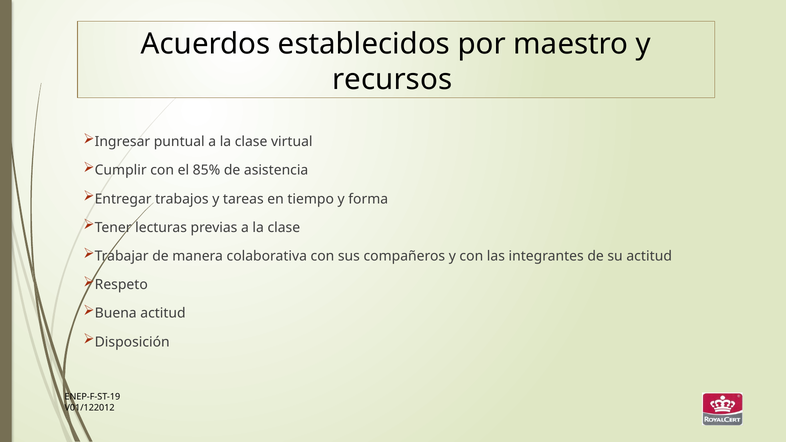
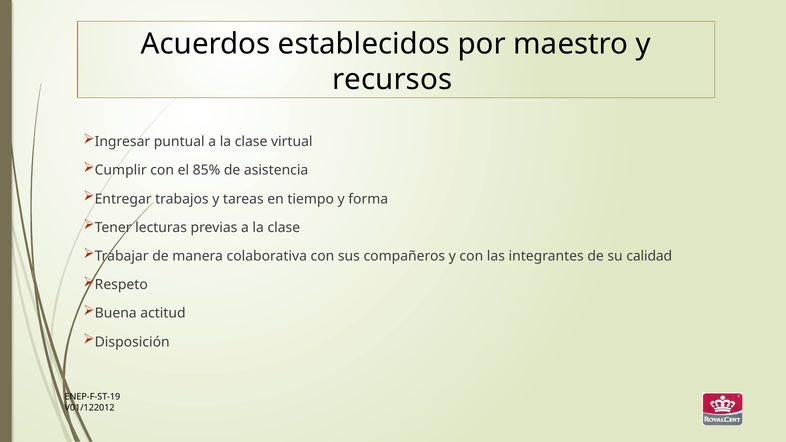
su actitud: actitud -> calidad
